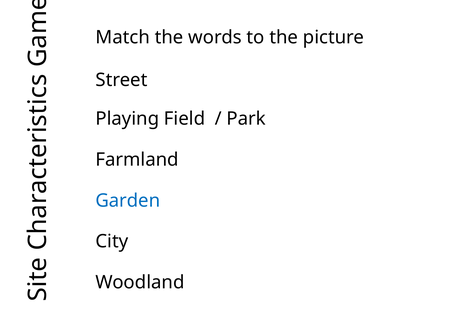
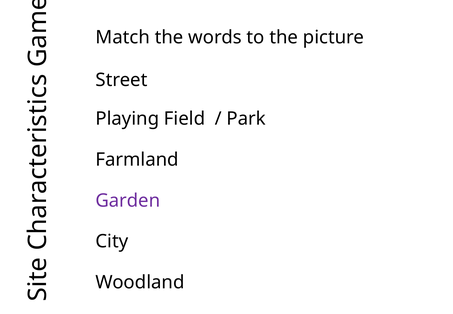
Garden colour: blue -> purple
